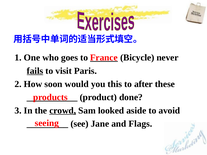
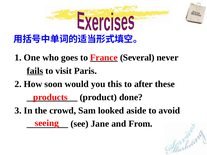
Bicycle: Bicycle -> Several
crowd underline: present -> none
Flags: Flags -> From
